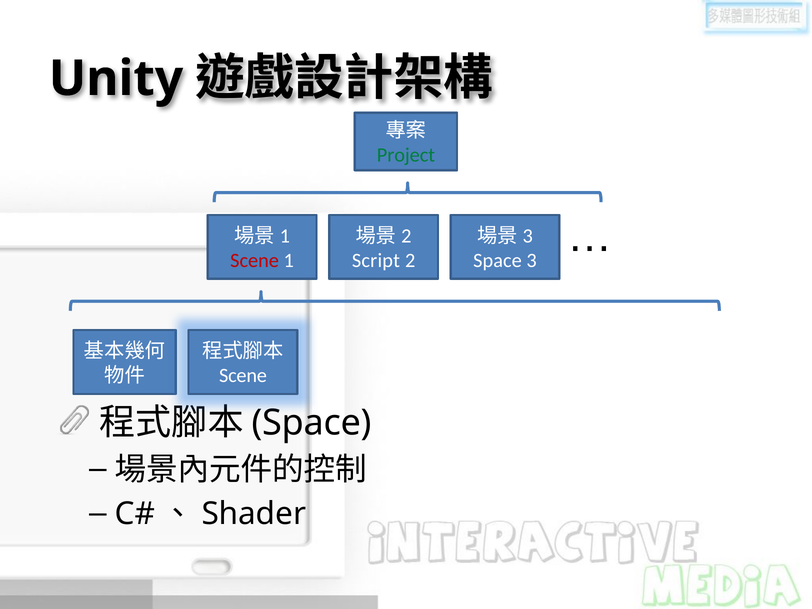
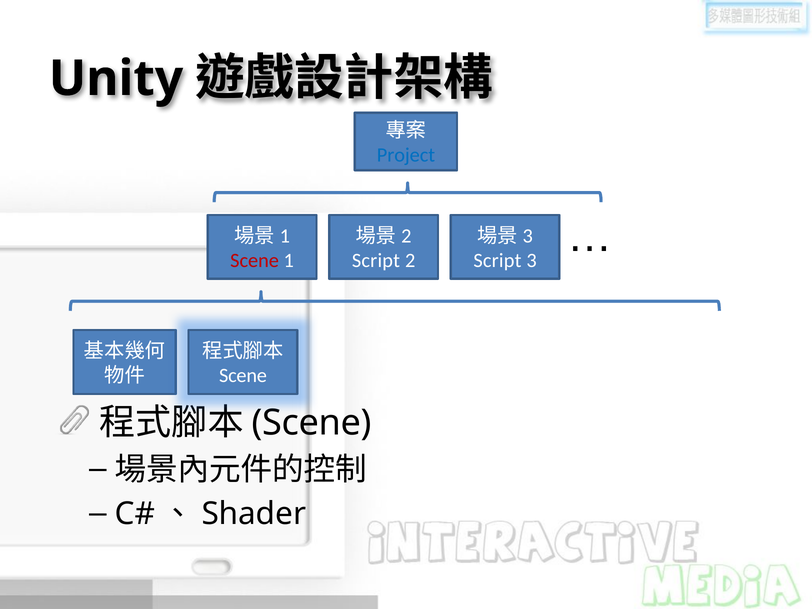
Project colour: green -> blue
Space at (498, 261): Space -> Script
Space at (312, 423): Space -> Scene
